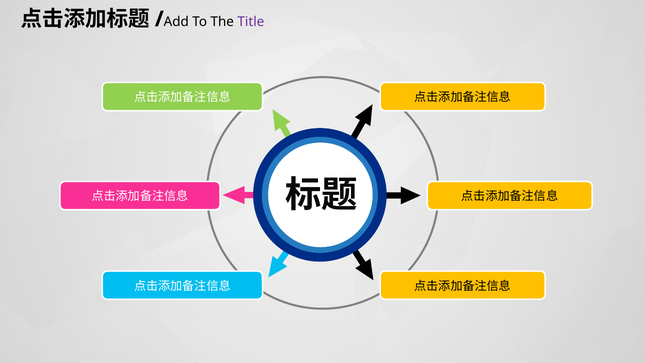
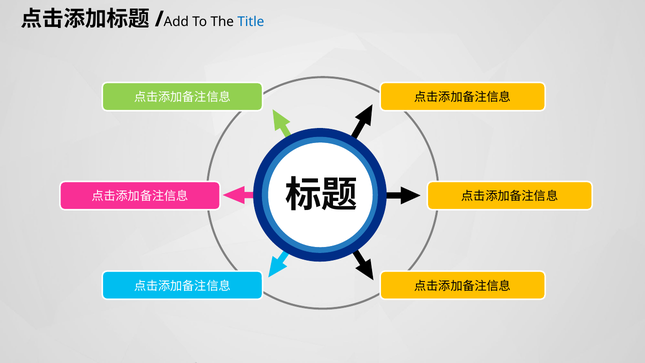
Title colour: purple -> blue
